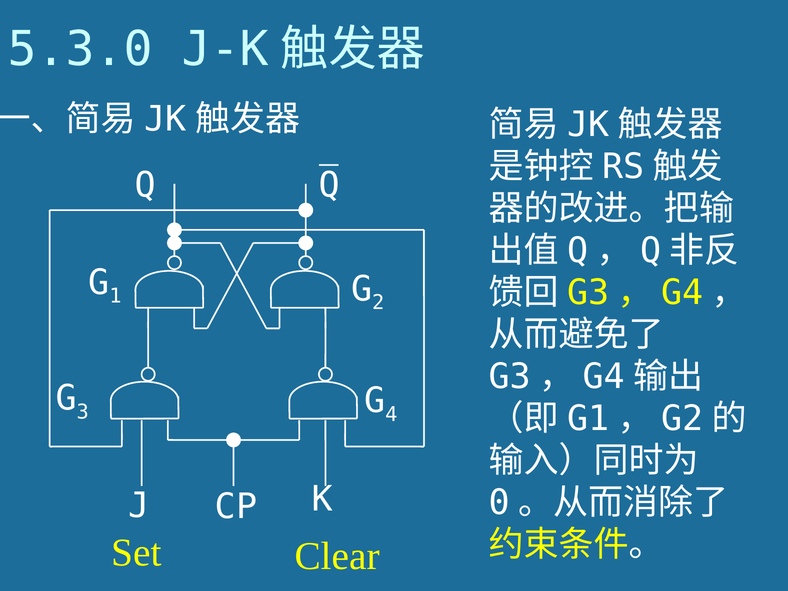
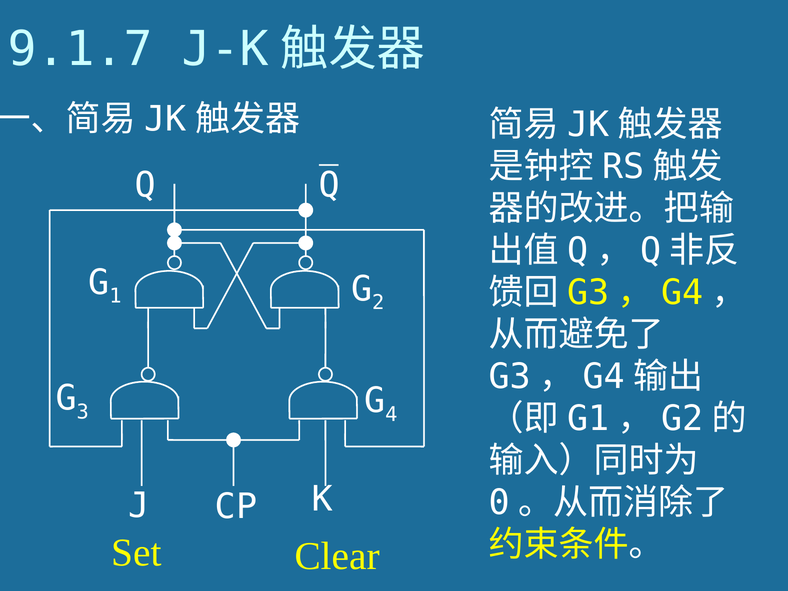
5.3.0: 5.3.0 -> 9.1.7
